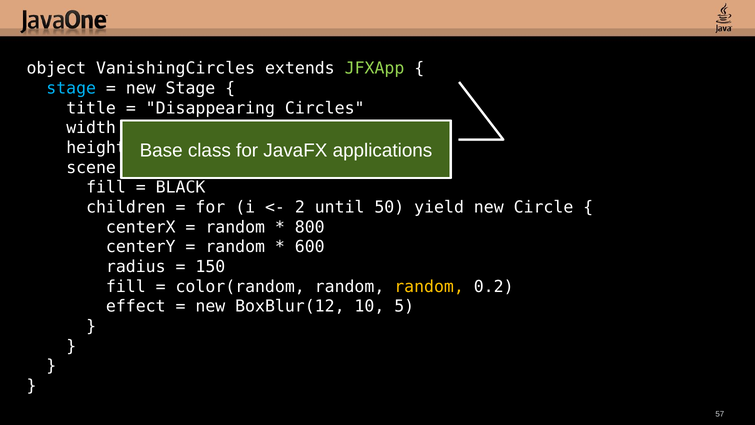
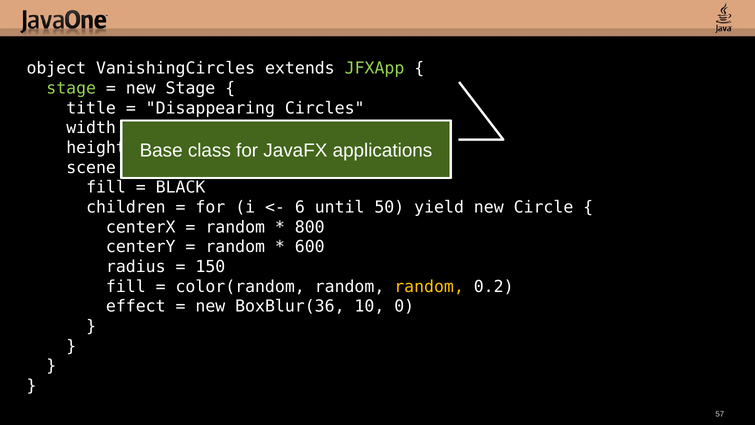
stage at (71, 88) colour: light blue -> light green
2: 2 -> 6
BoxBlur(12: BoxBlur(12 -> BoxBlur(36
5: 5 -> 0
